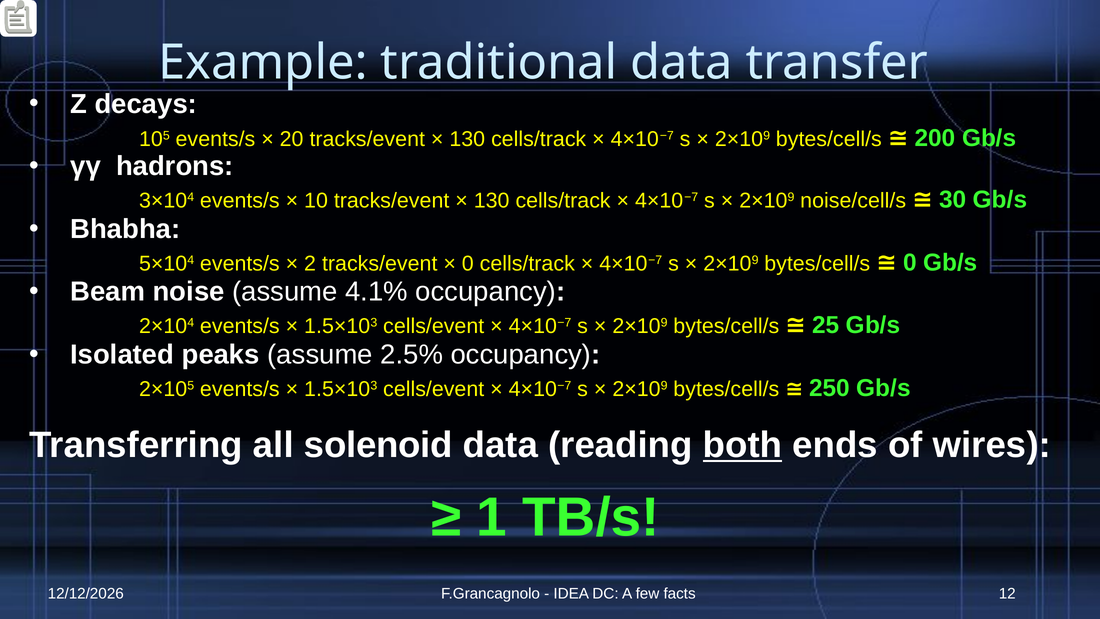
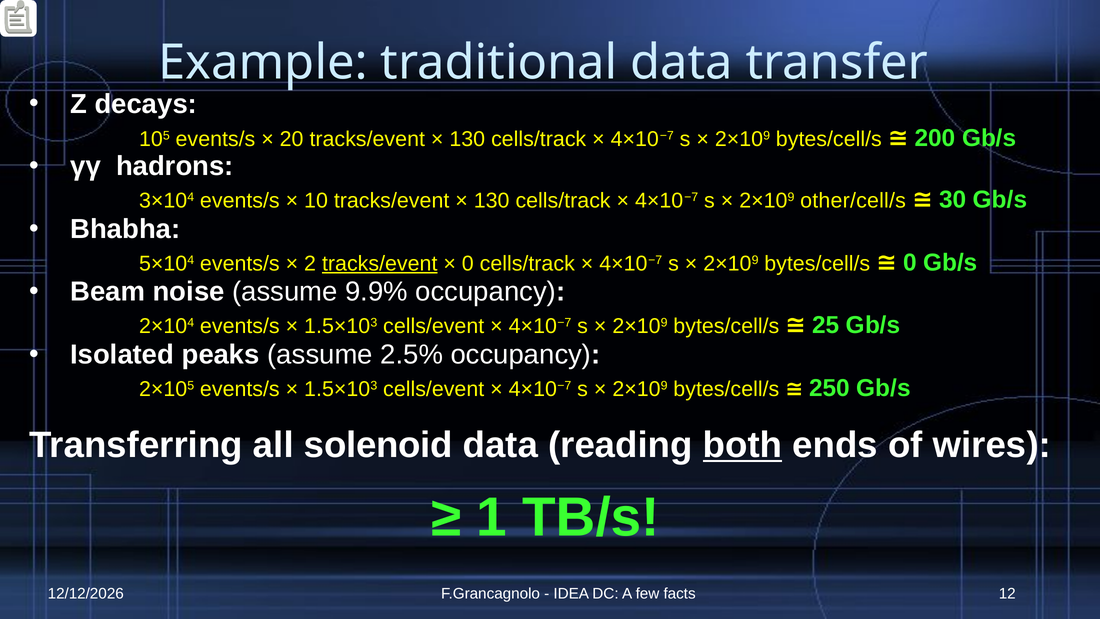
noise/cell/s: noise/cell/s -> other/cell/s
tracks/event at (380, 263) underline: none -> present
4.1%: 4.1% -> 9.9%
